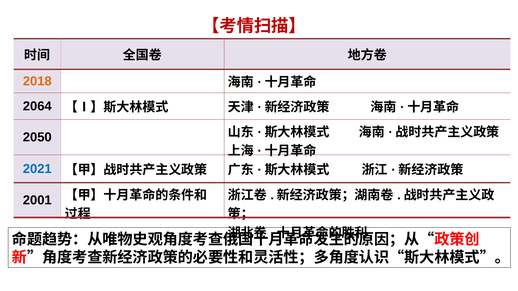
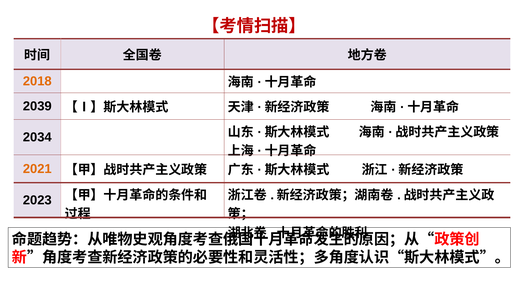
2064: 2064 -> 2039
2050: 2050 -> 2034
2021 colour: blue -> orange
2001: 2001 -> 2023
